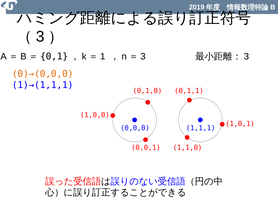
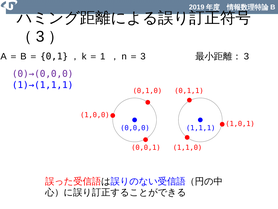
0)→(0,0,0 colour: orange -> purple
